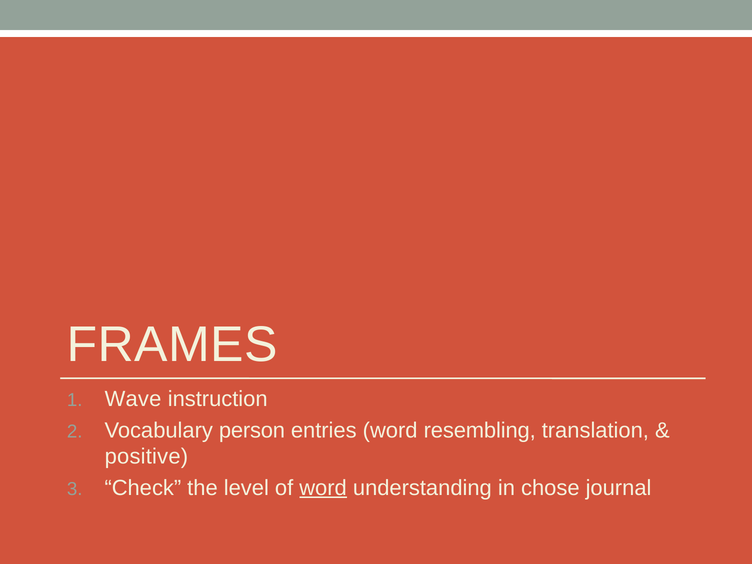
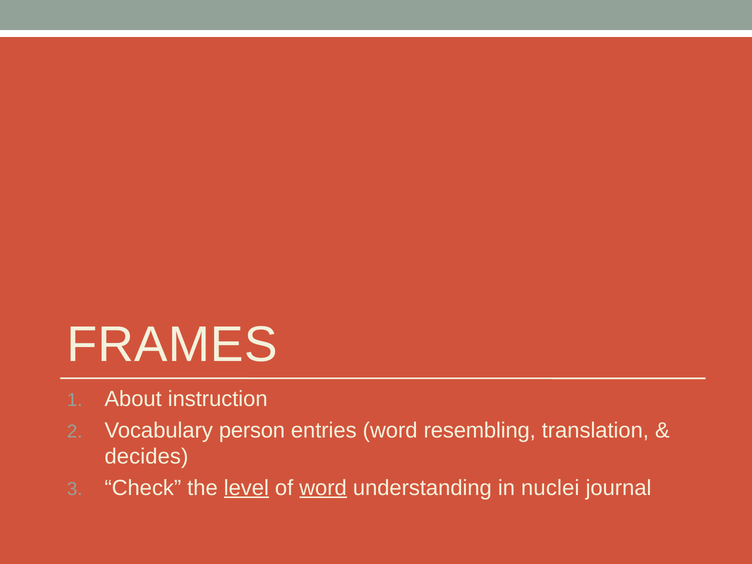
Wave: Wave -> About
positive: positive -> decides
level underline: none -> present
chose: chose -> nuclei
